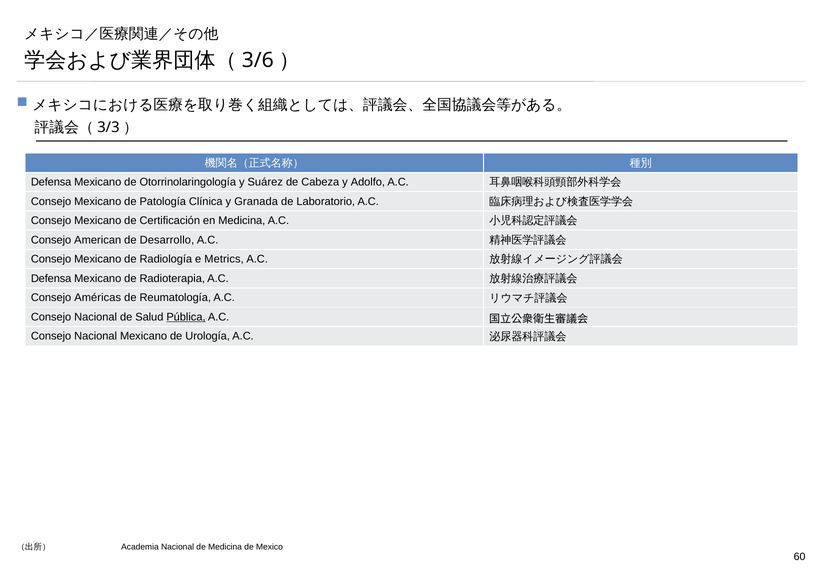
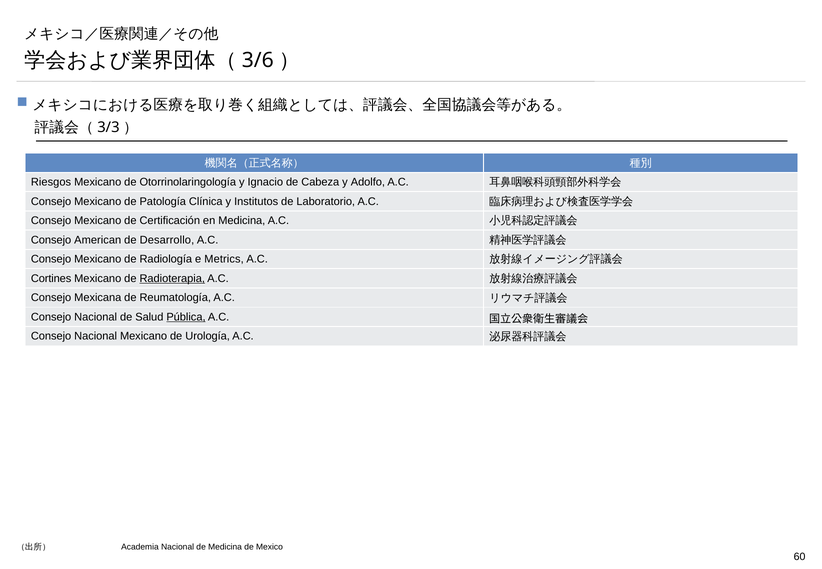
Defensa at (51, 182): Defensa -> Riesgos
Suárez: Suárez -> Ignacio
Granada: Granada -> Institutos
Defensa at (51, 279): Defensa -> Cortines
Radioterapia underline: none -> present
Américas: Américas -> Mexicana
